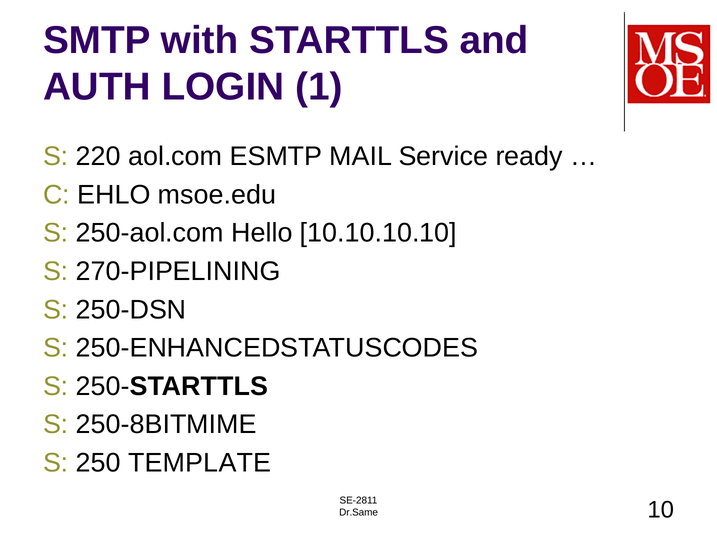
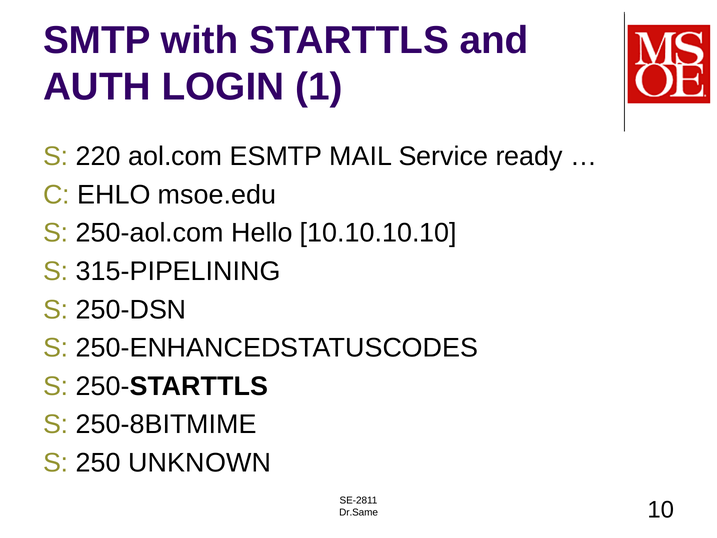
270-PIPELINING: 270-PIPELINING -> 315-PIPELINING
TEMPLATE: TEMPLATE -> UNKNOWN
